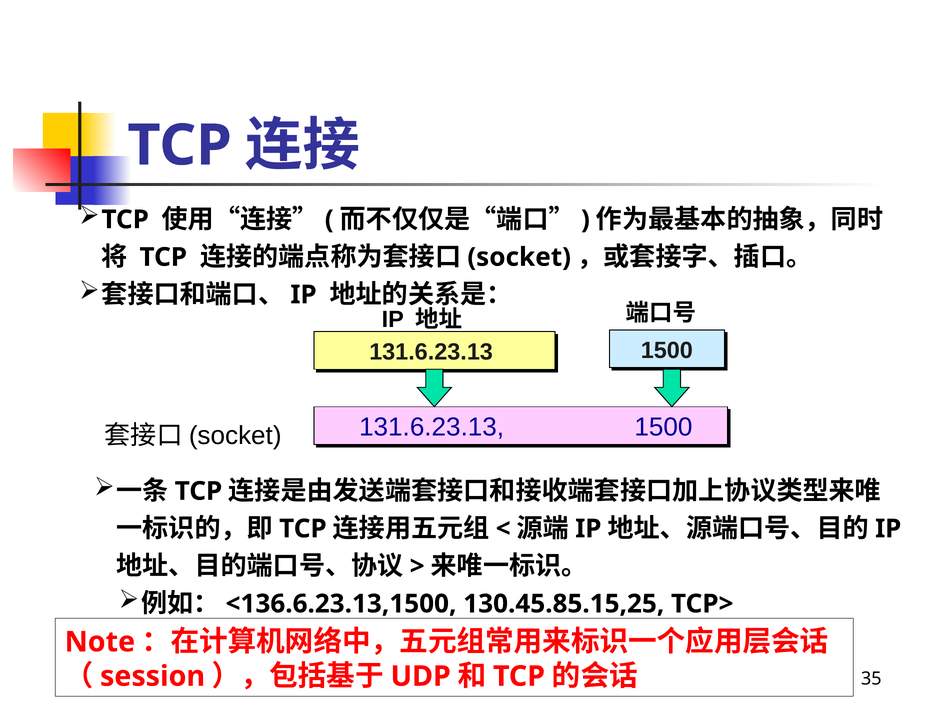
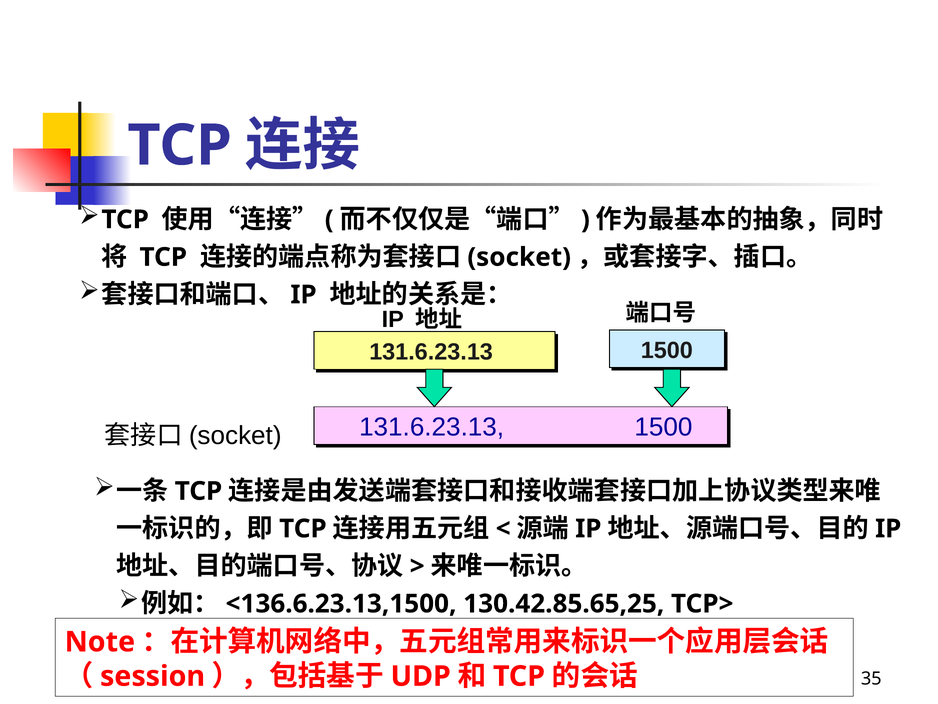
130.45.85.15,25: 130.45.85.15,25 -> 130.42.85.65,25
